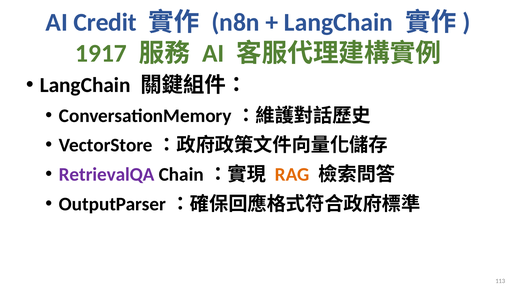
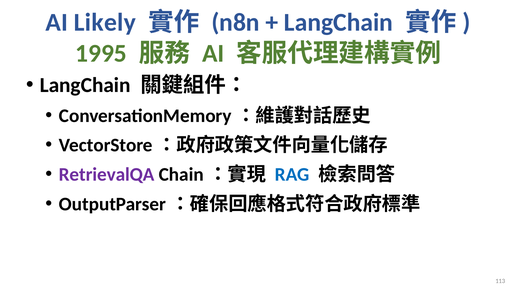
Credit: Credit -> Likely
1917: 1917 -> 1995
RAG colour: orange -> blue
